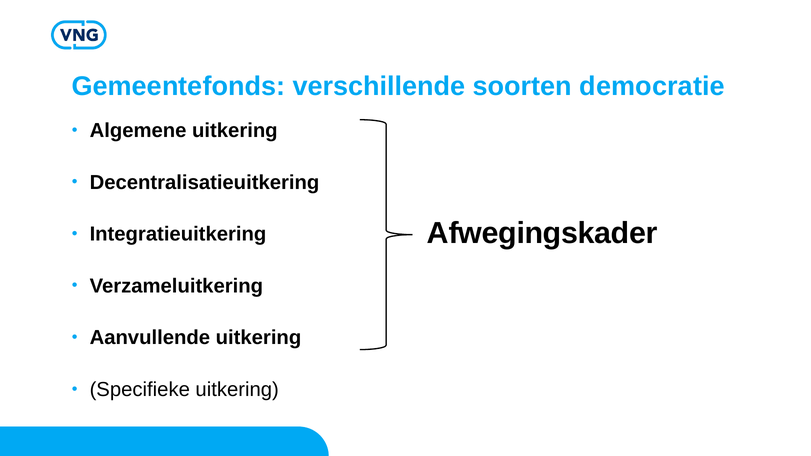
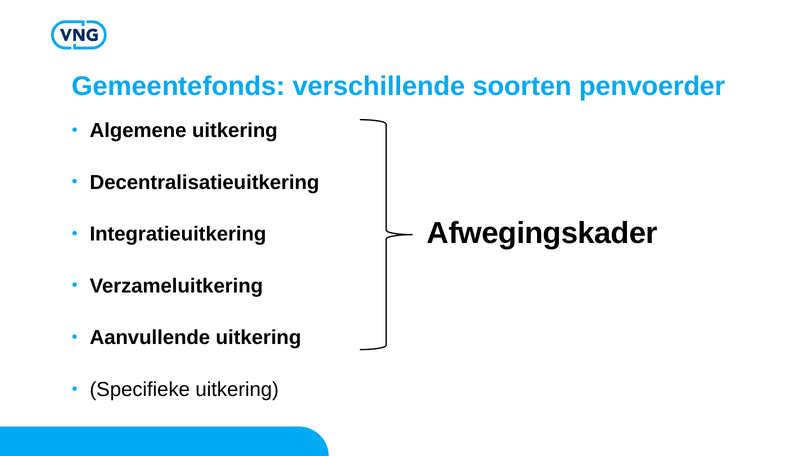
democratie: democratie -> penvoerder
